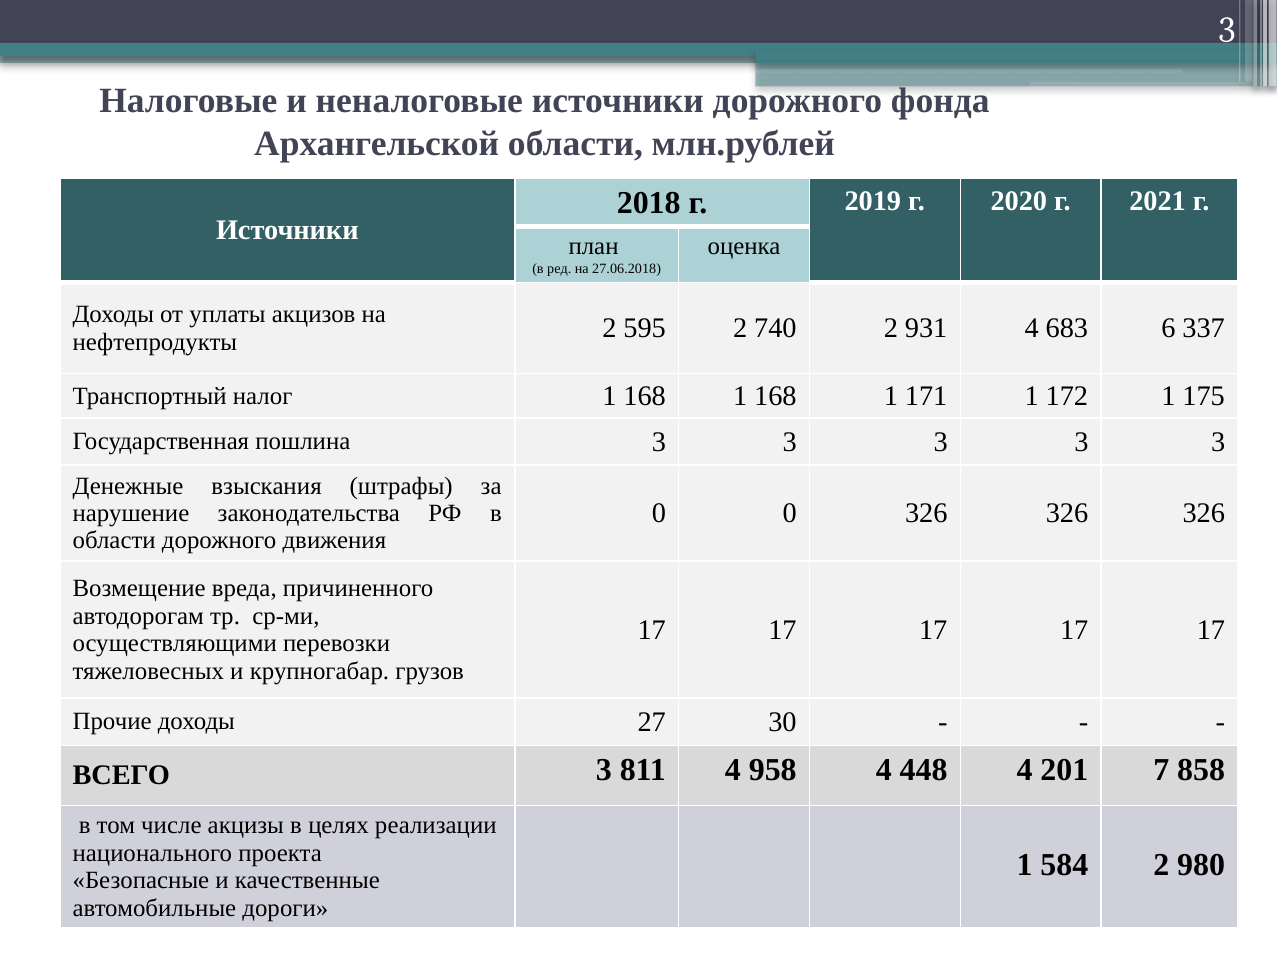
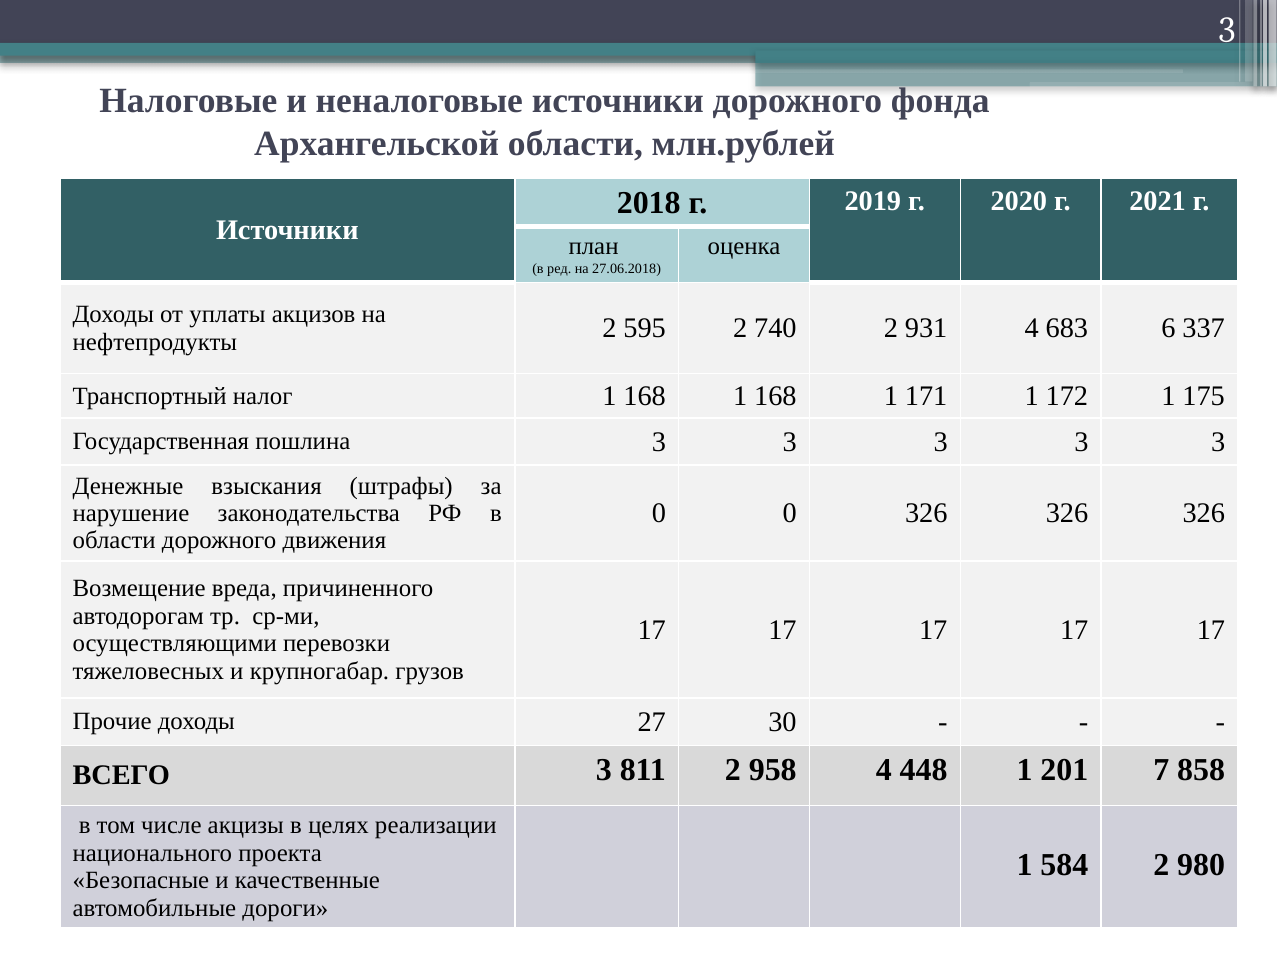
811 4: 4 -> 2
448 4: 4 -> 1
